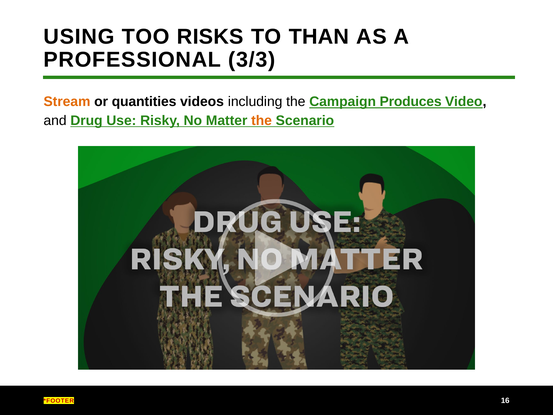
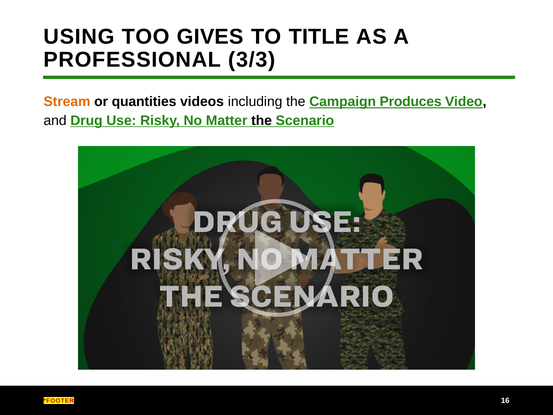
RISKS: RISKS -> GIVES
THAN: THAN -> TITLE
the at (262, 121) colour: orange -> black
